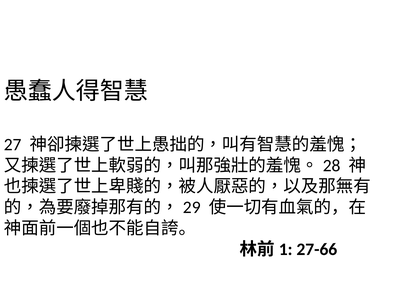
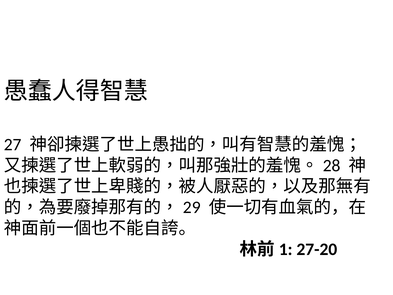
27-66: 27-66 -> 27-20
